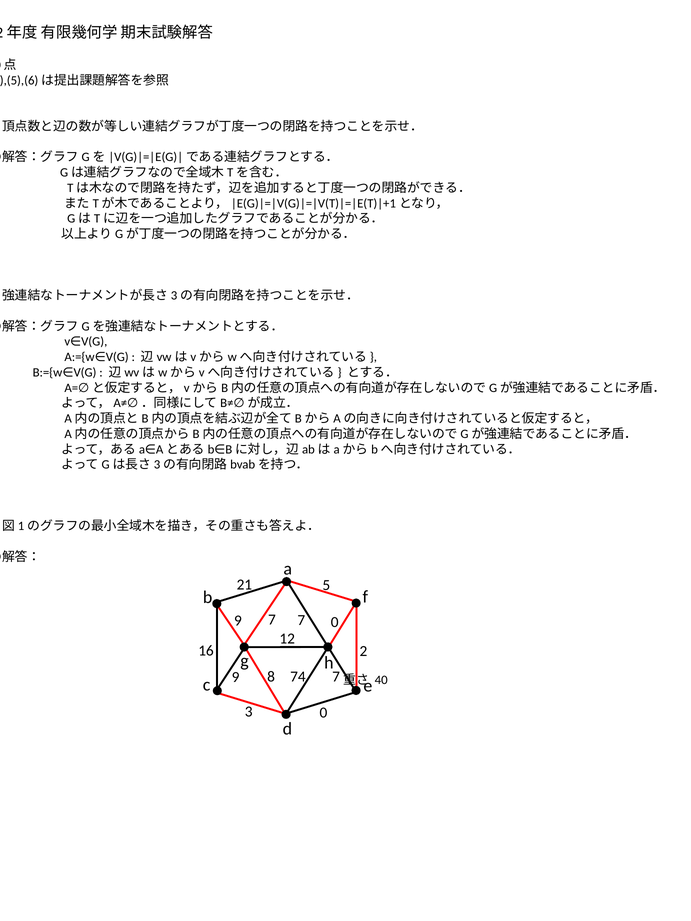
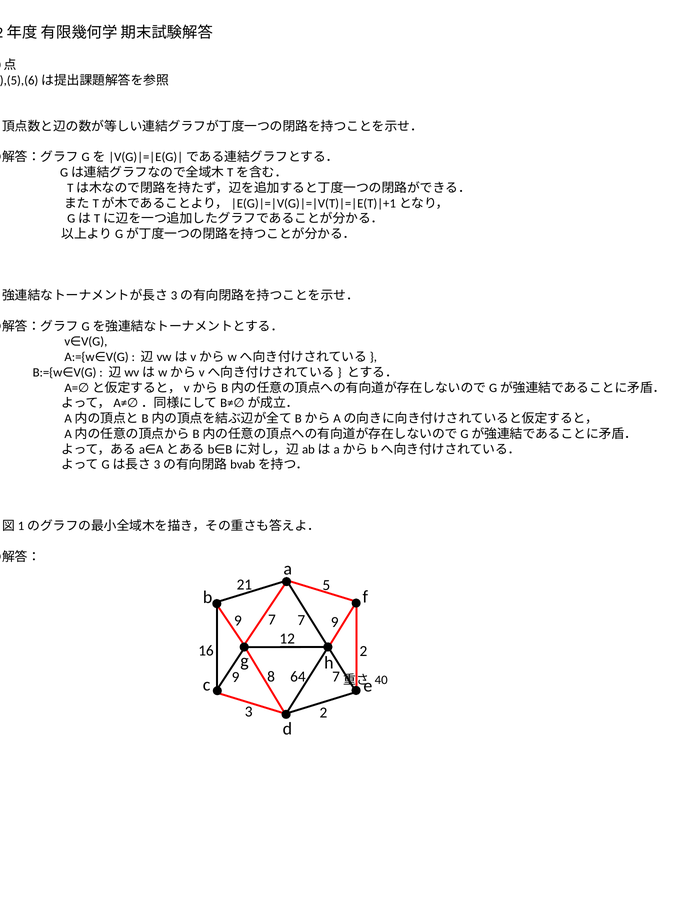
9 0: 0 -> 9
74: 74 -> 64
3 0: 0 -> 2
